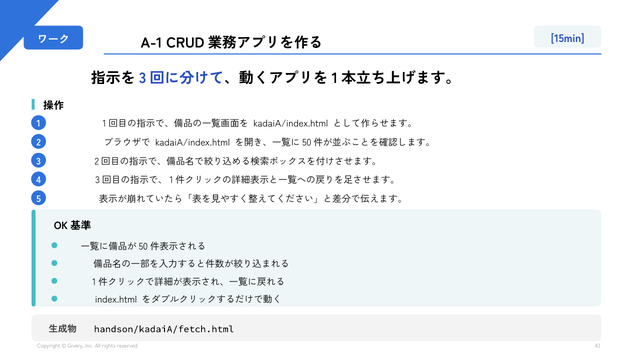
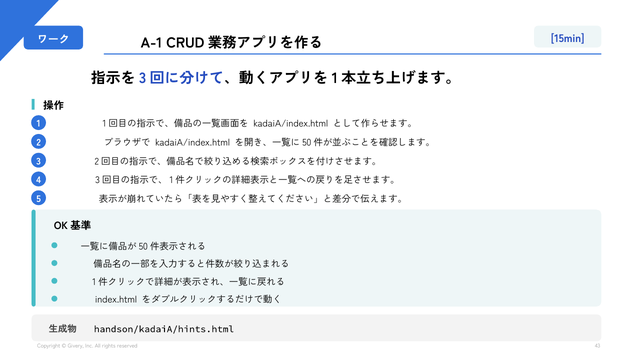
handson/kadaiA/fetch.html: handson/kadaiA/fetch.html -> handson/kadaiA/hints.html
